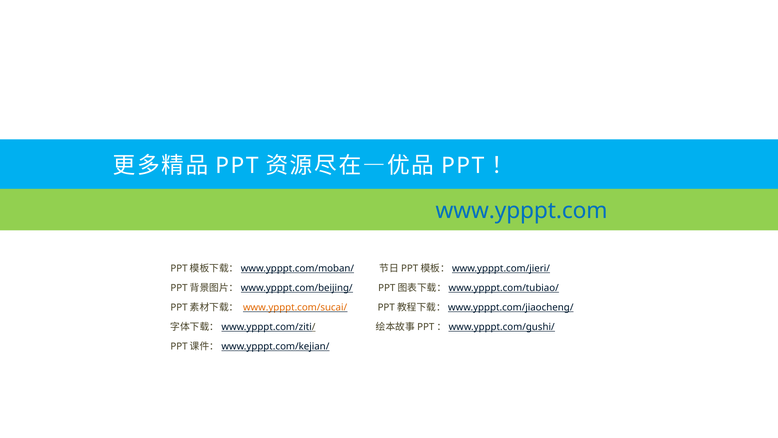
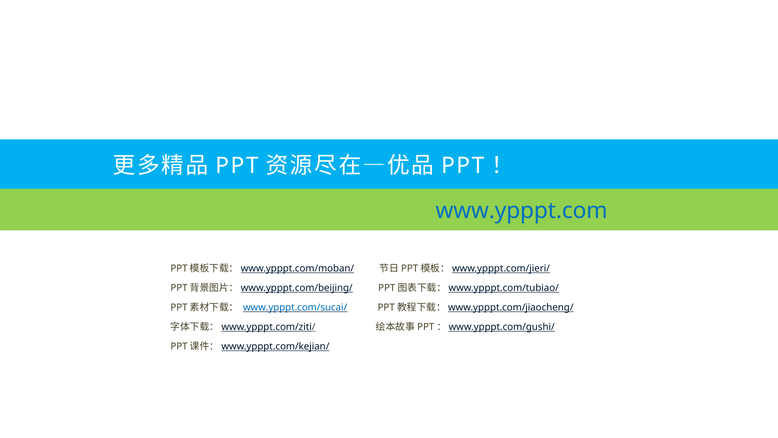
www.ypppt.com/sucai/ colour: orange -> blue
